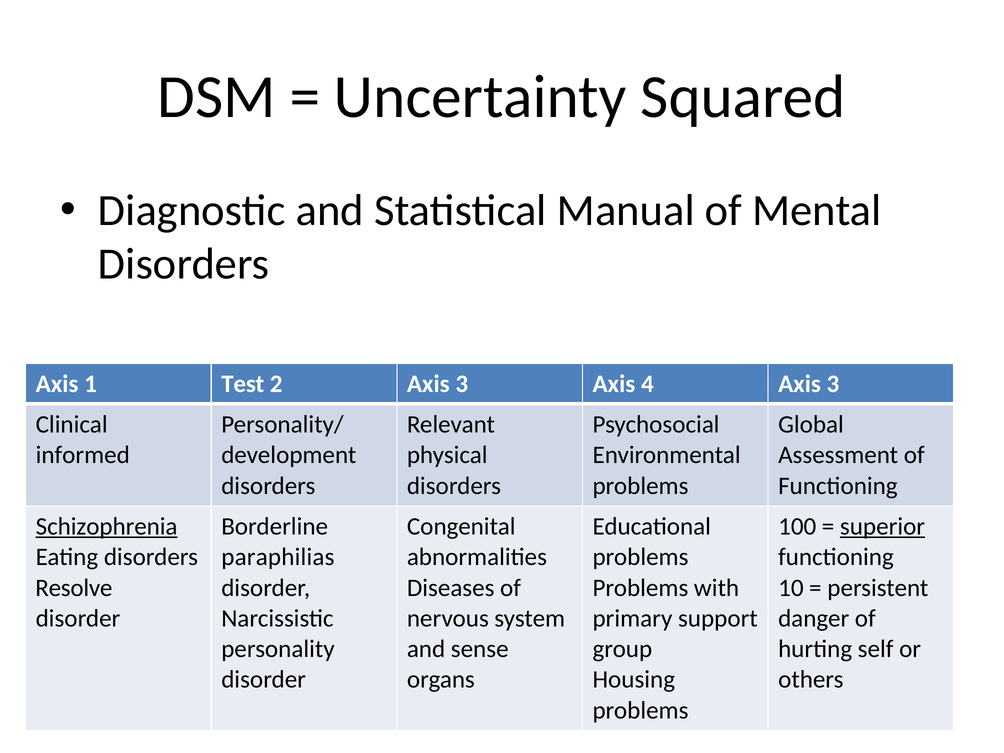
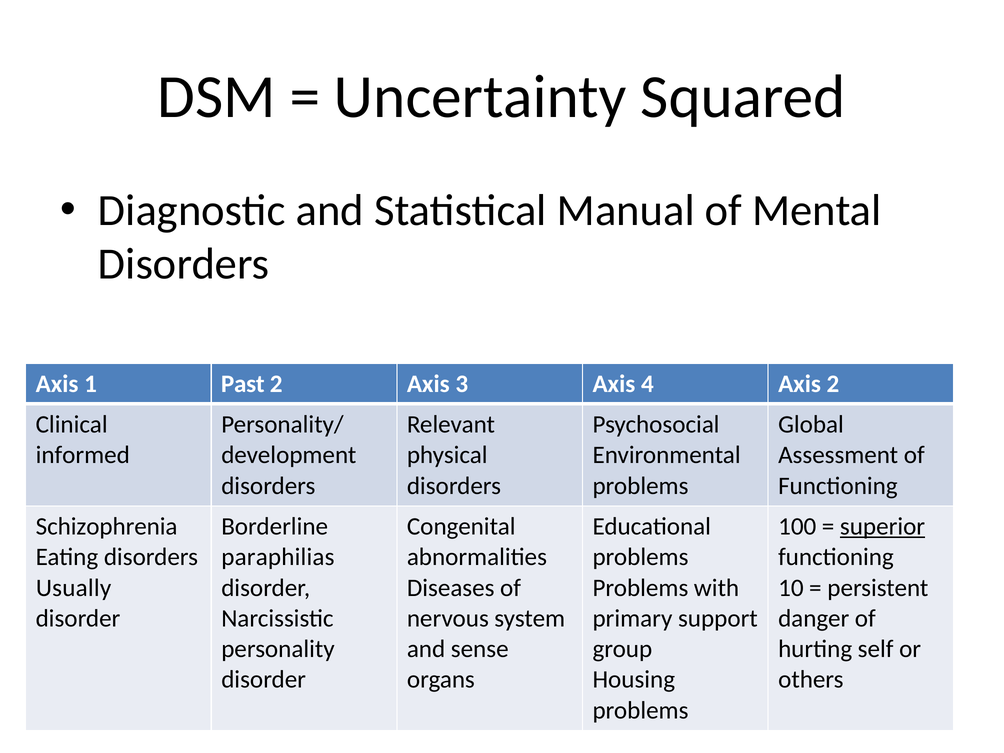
Test: Test -> Past
4 Axis 3: 3 -> 2
Schizophrenia underline: present -> none
Resolve: Resolve -> Usually
